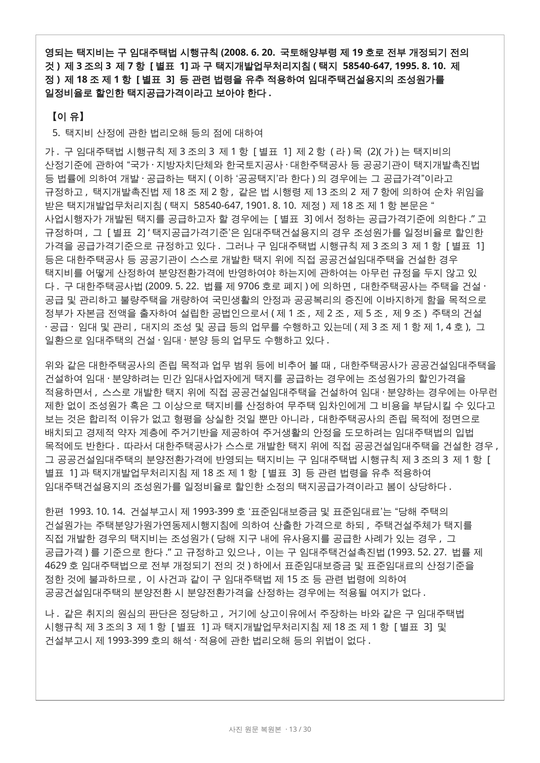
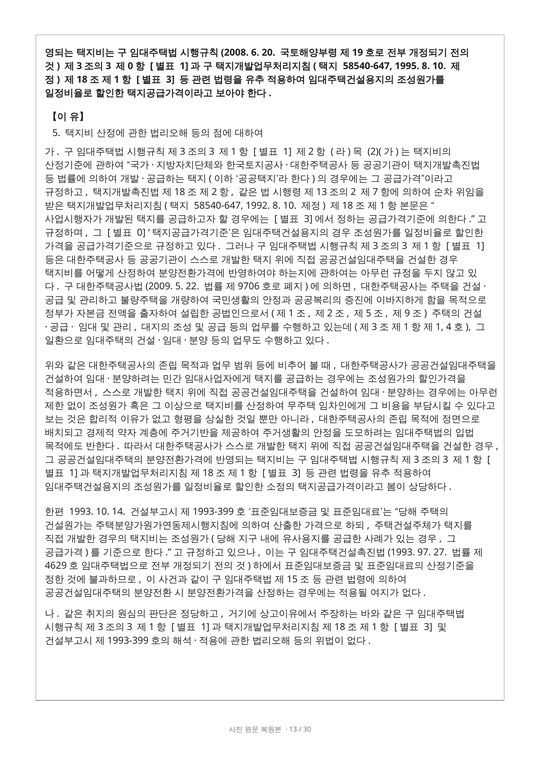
7 at (130, 66): 7 -> 0
1901: 1901 -> 1992
2 at (141, 233): 2 -> 0
52: 52 -> 97
